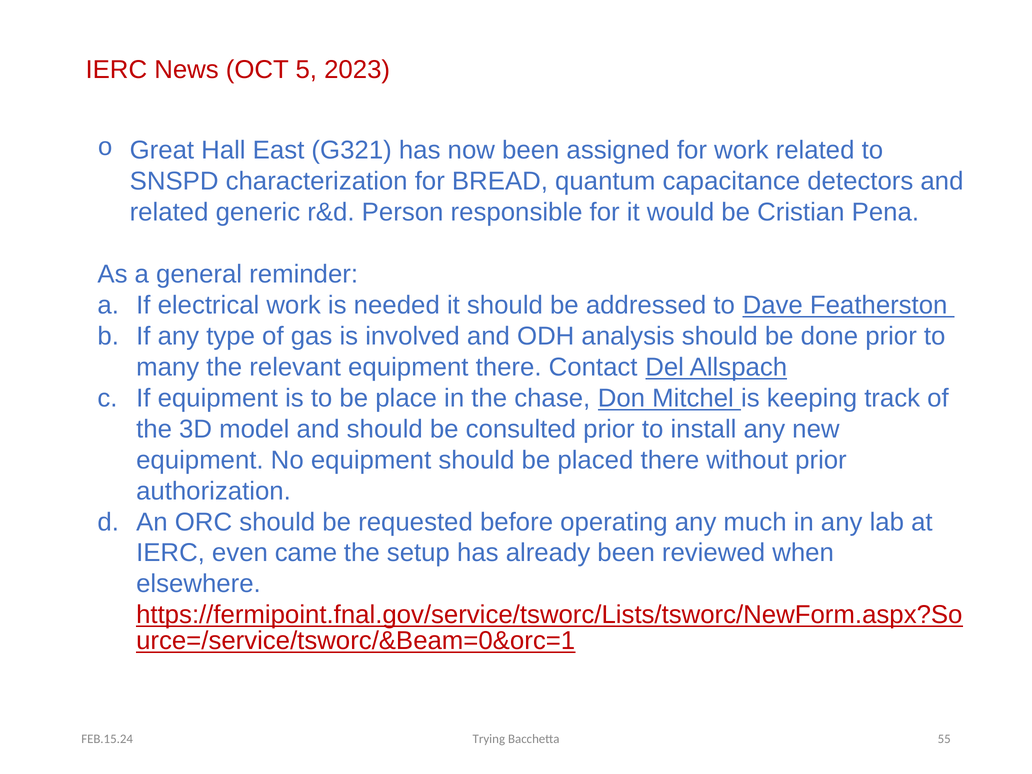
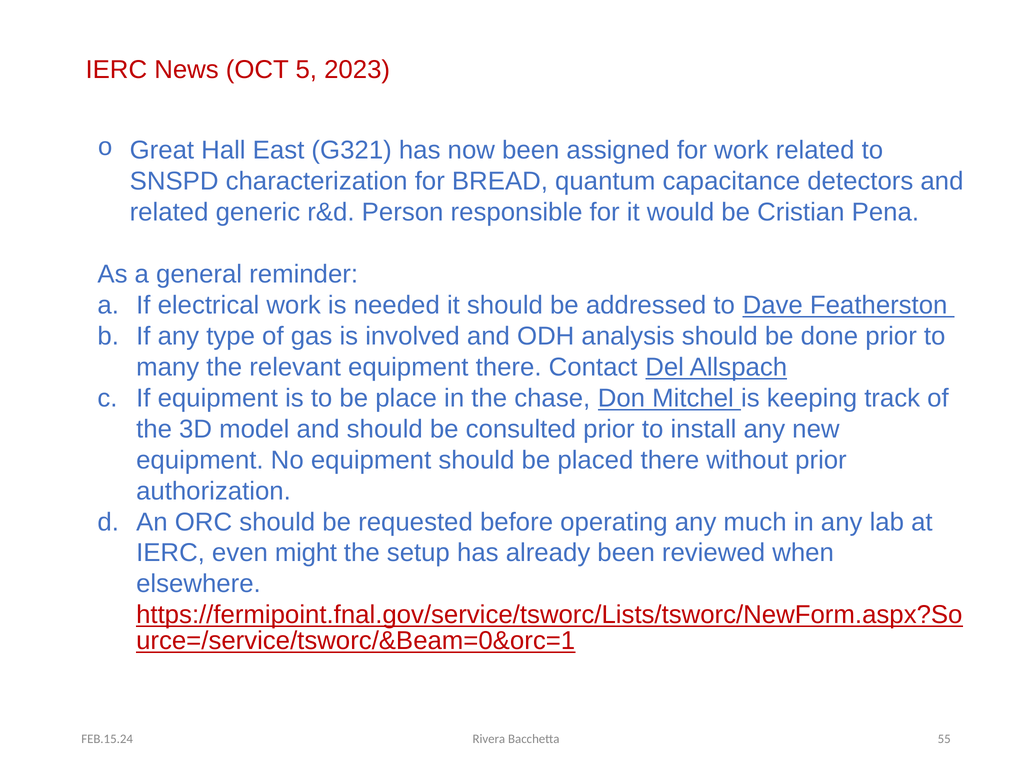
came: came -> might
Trying: Trying -> Rivera
